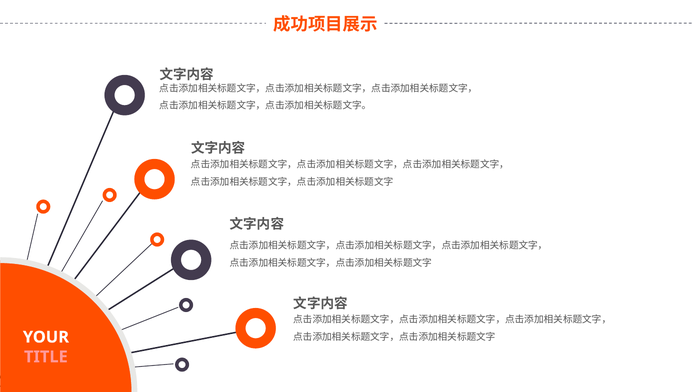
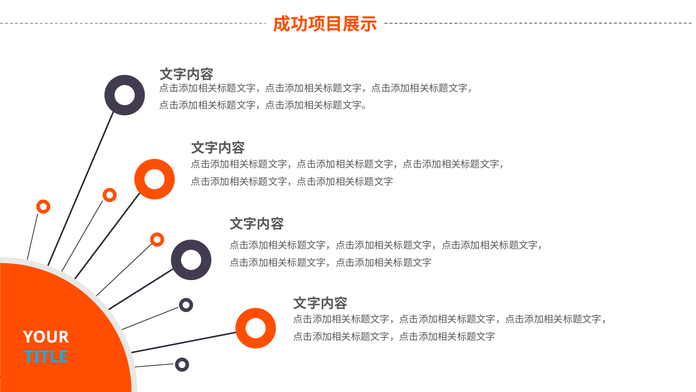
TITLE colour: pink -> light blue
